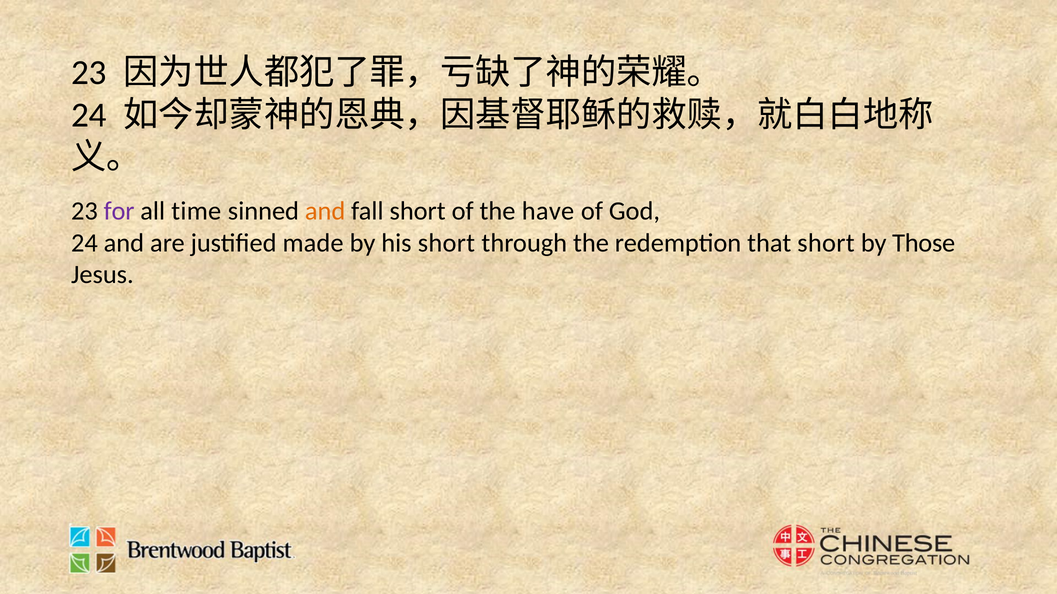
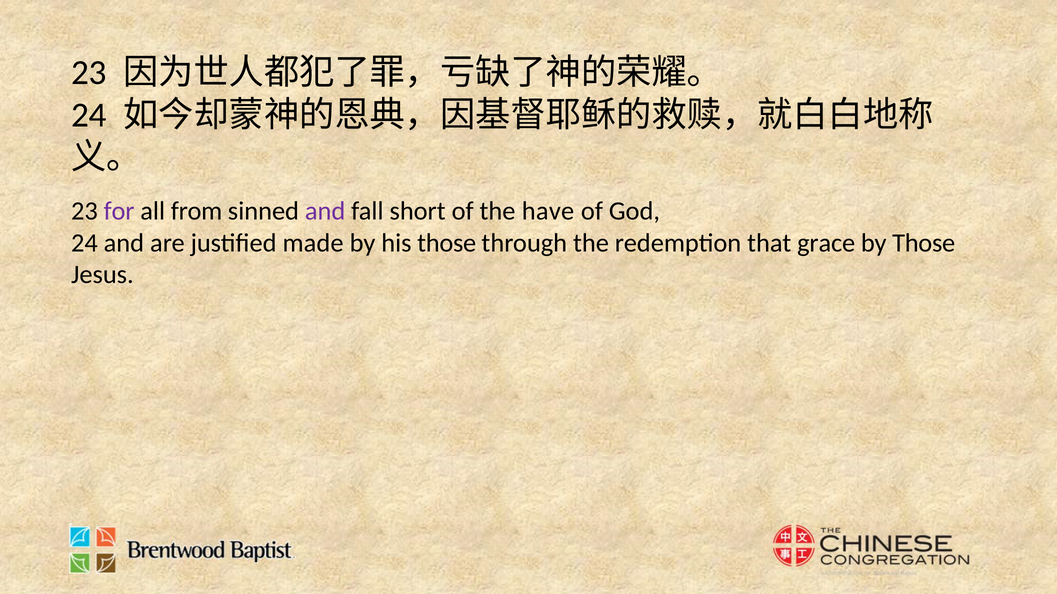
time: time -> from
and at (325, 211) colour: orange -> purple
his short: short -> those
that short: short -> grace
